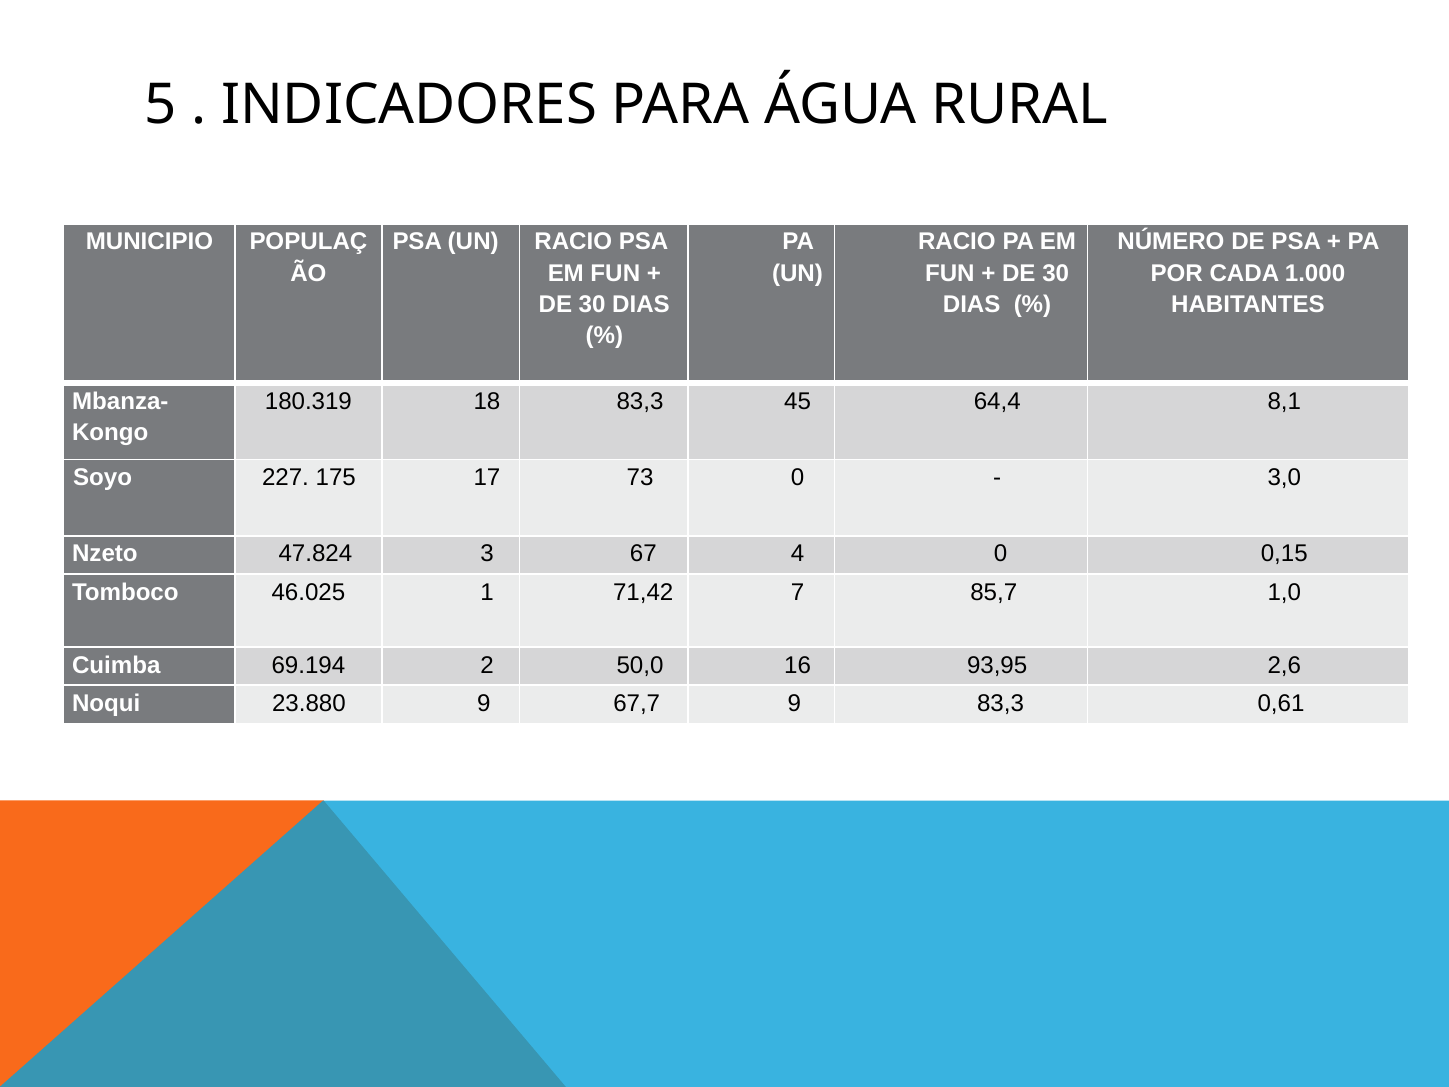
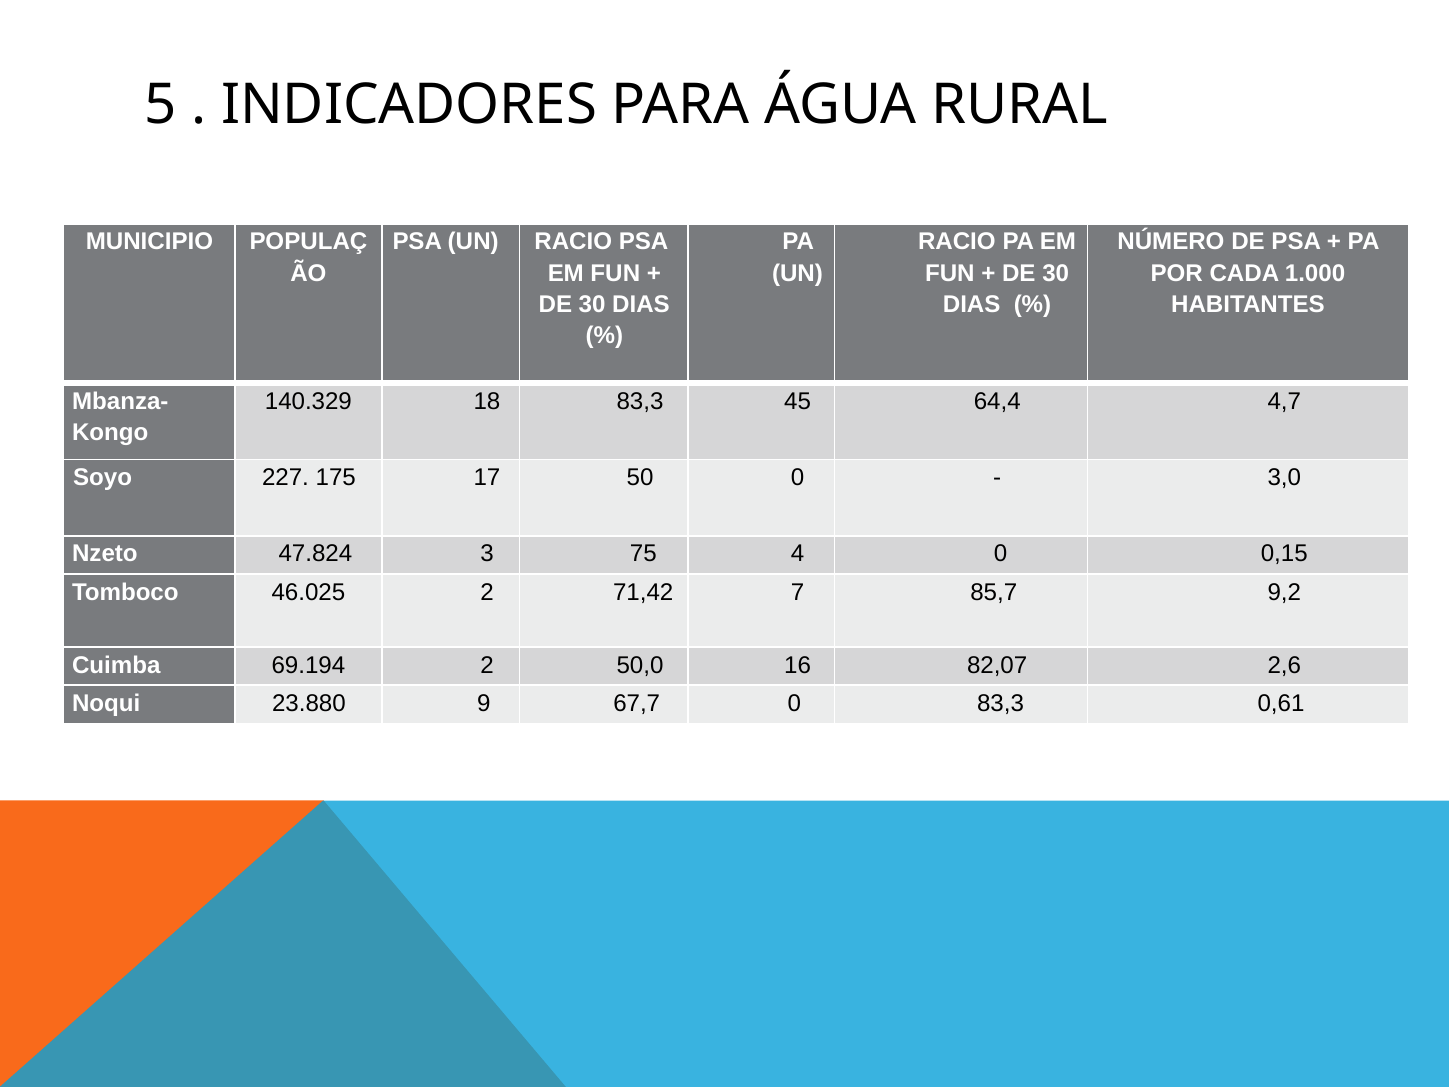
180.319: 180.319 -> 140.329
8,1: 8,1 -> 4,7
73: 73 -> 50
67: 67 -> 75
46.025 1: 1 -> 2
1,0: 1,0 -> 9,2
93,95: 93,95 -> 82,07
67,7 9: 9 -> 0
